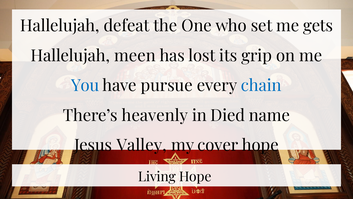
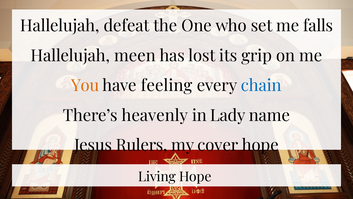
gets: gets -> falls
You colour: blue -> orange
pursue: pursue -> feeling
Died: Died -> Lady
Valley: Valley -> Rulers
